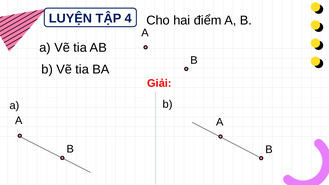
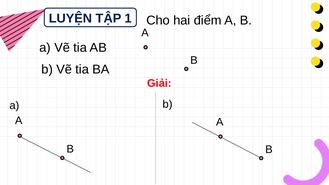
4: 4 -> 1
